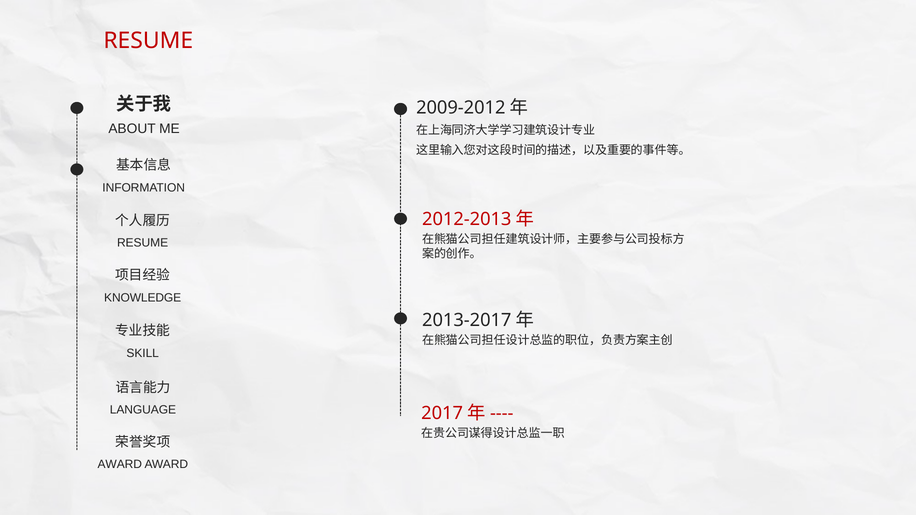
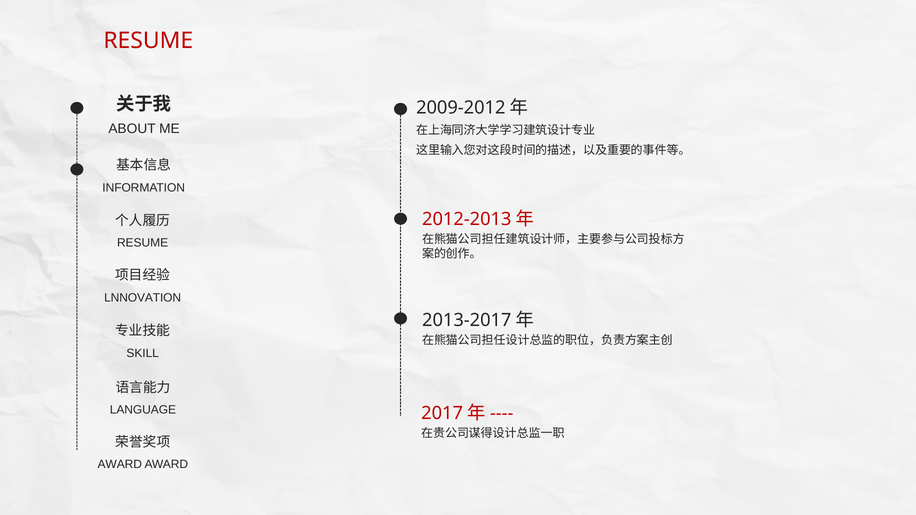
KNOWLEDGE: KNOWLEDGE -> LNNOVATION
